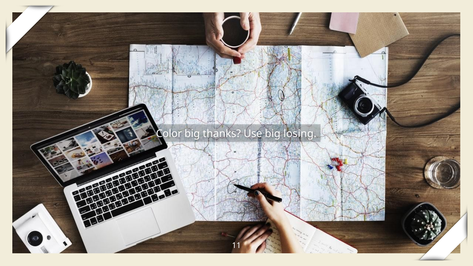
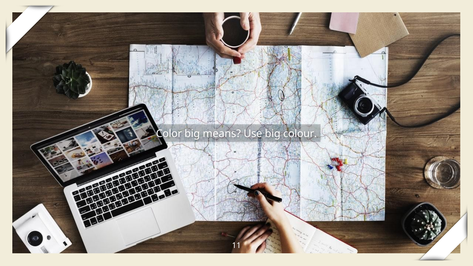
thanks: thanks -> means
losing: losing -> colour
